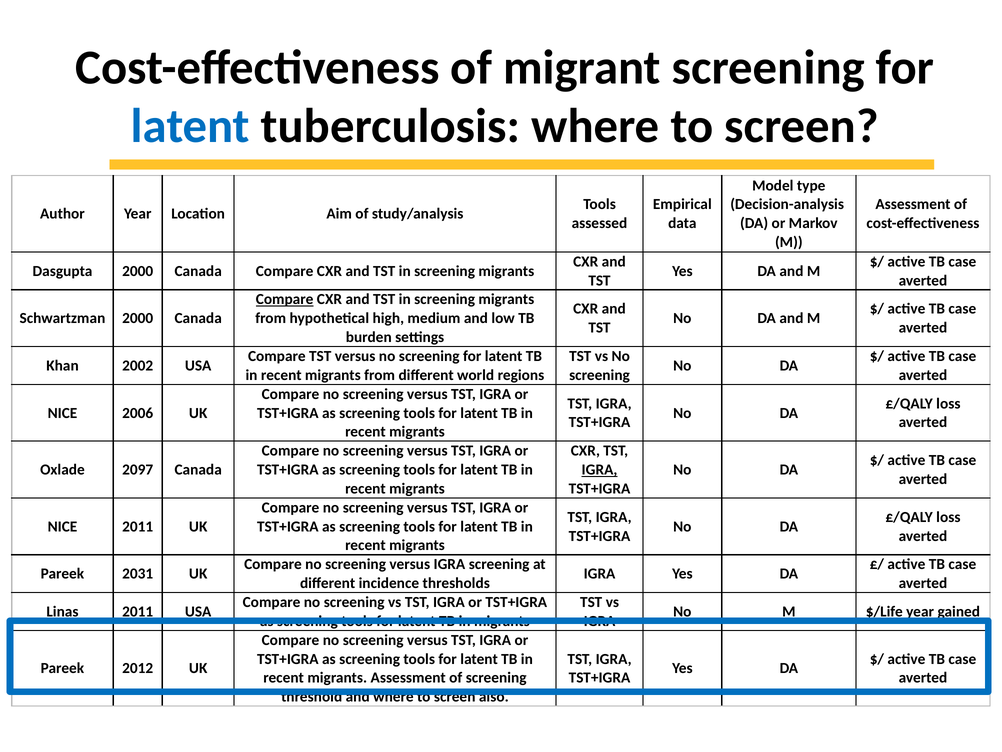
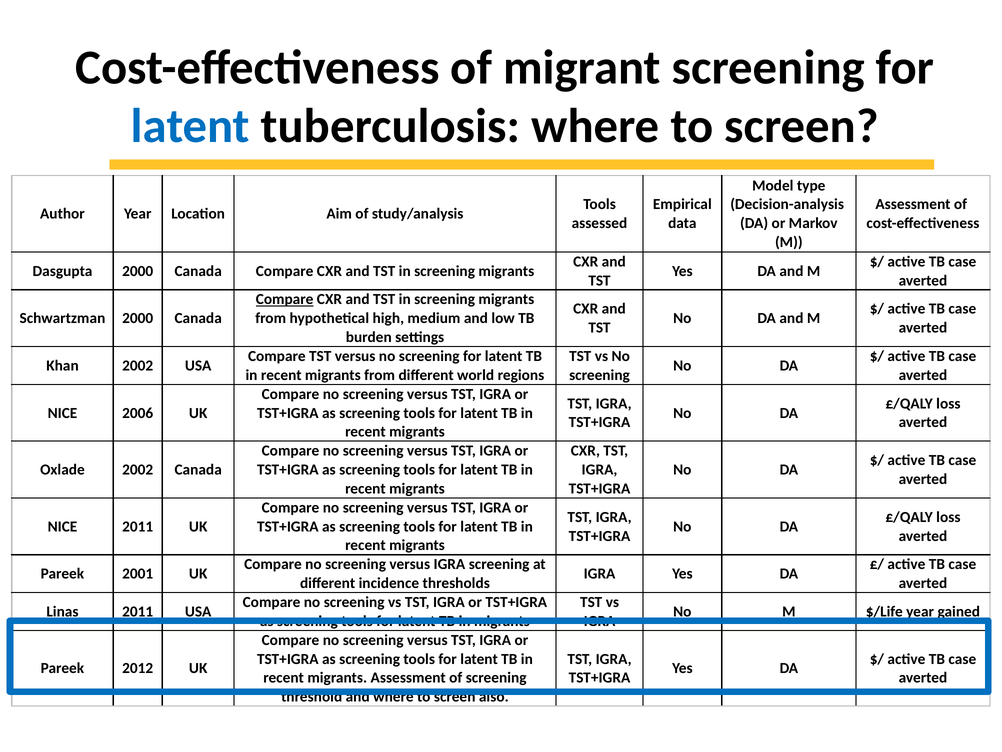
Oxlade 2097: 2097 -> 2002
IGRA at (599, 469) underline: present -> none
2031: 2031 -> 2001
